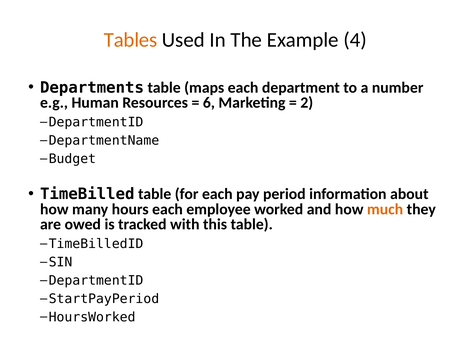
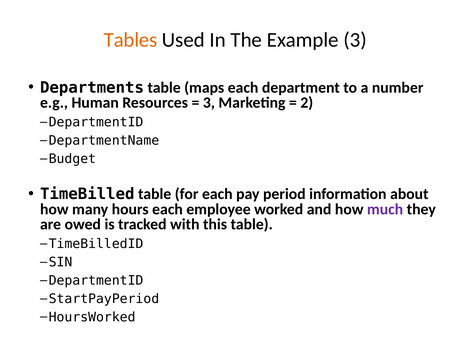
Example 4: 4 -> 3
6 at (209, 103): 6 -> 3
much colour: orange -> purple
